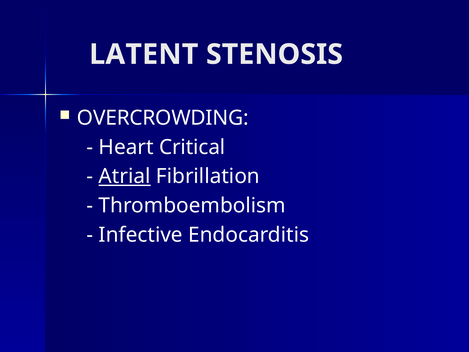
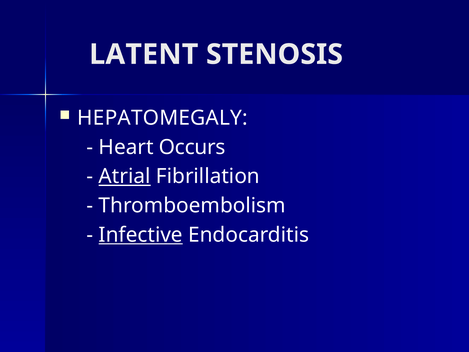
OVERCROWDING: OVERCROWDING -> HEPATOMEGALY
Critical: Critical -> Occurs
Infective underline: none -> present
